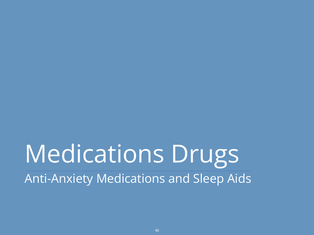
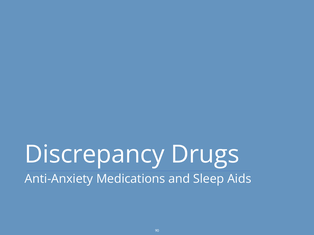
Medications at (95, 155): Medications -> Discrepancy
